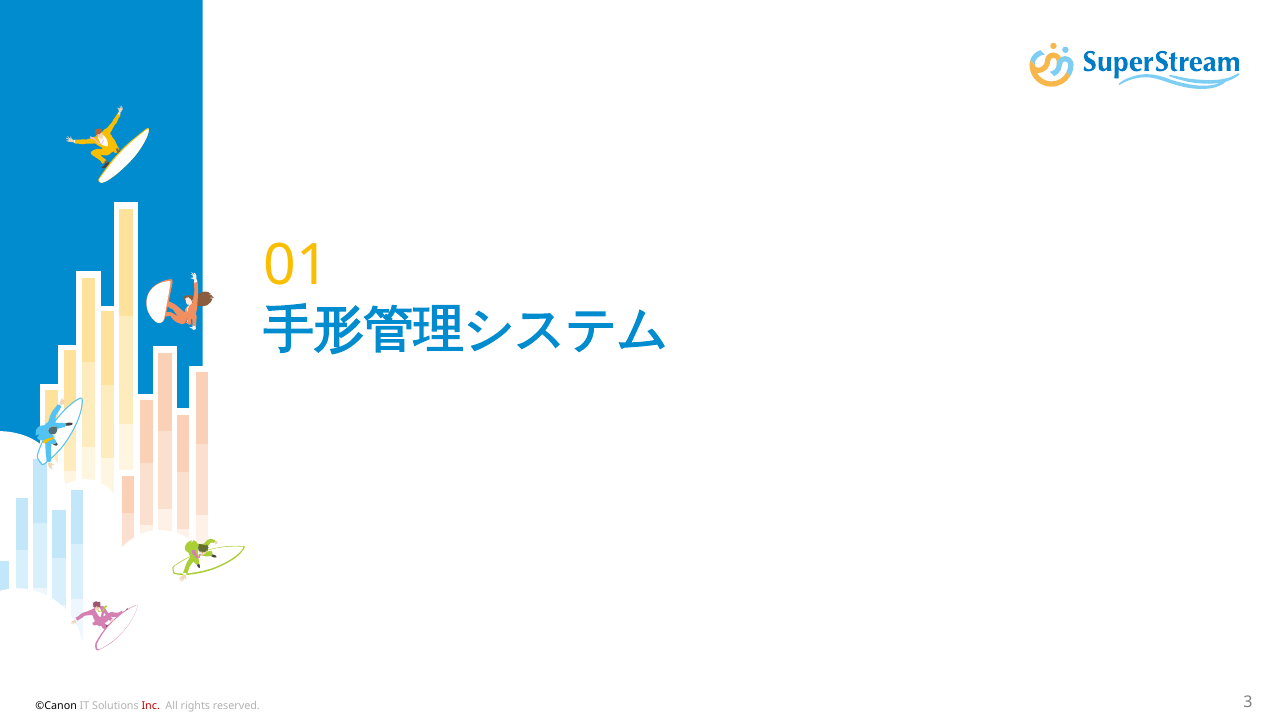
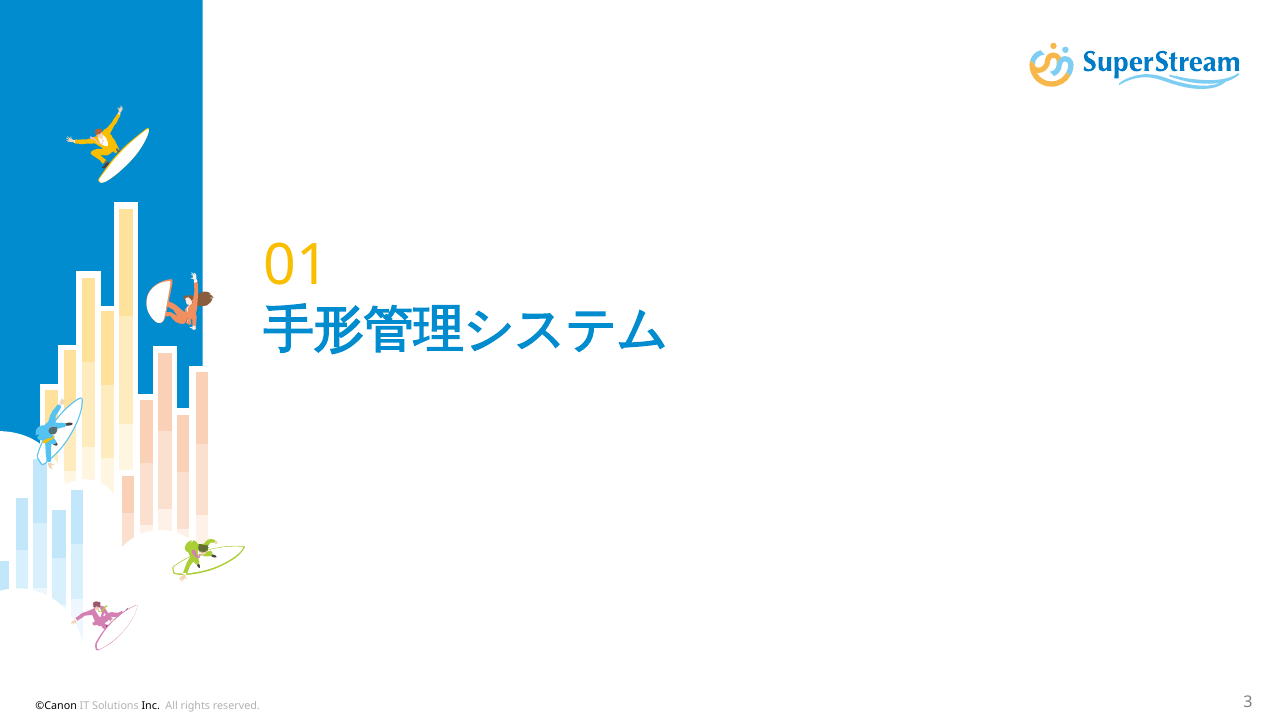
Inc colour: red -> black
